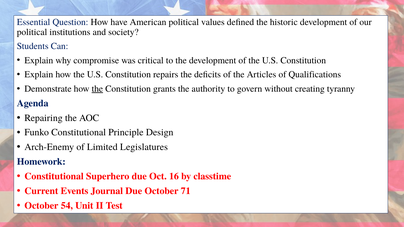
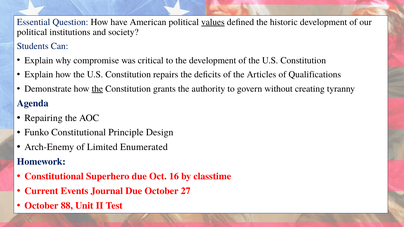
values underline: none -> present
Legislatures: Legislatures -> Enumerated
71: 71 -> 27
54: 54 -> 88
